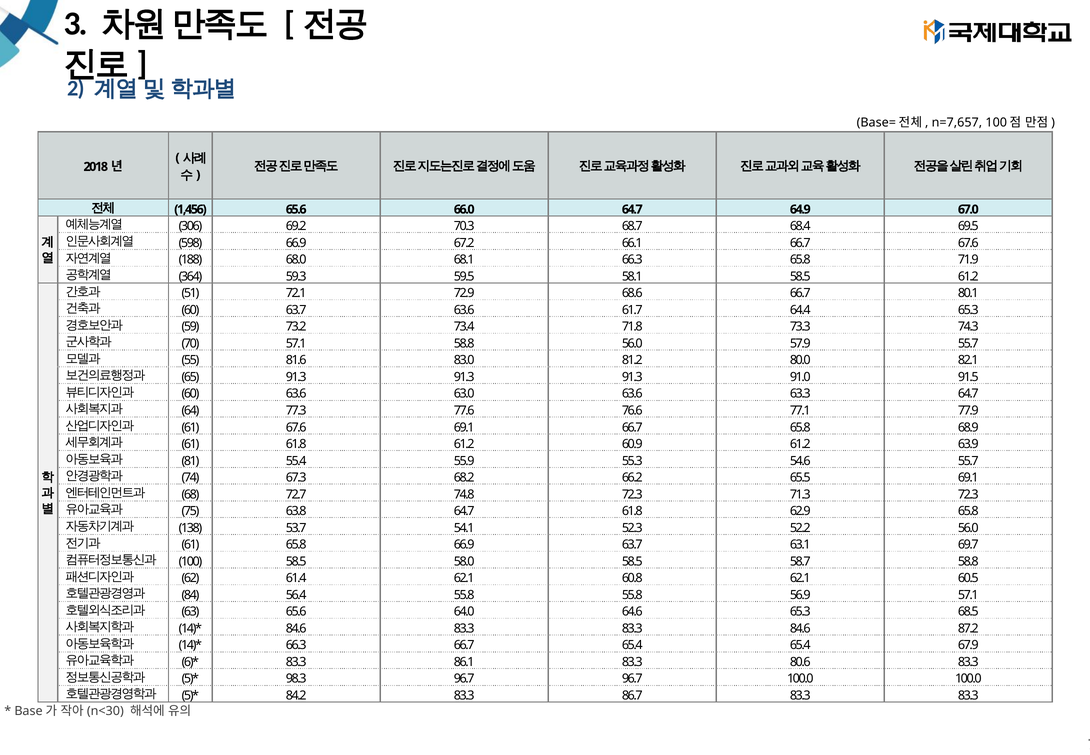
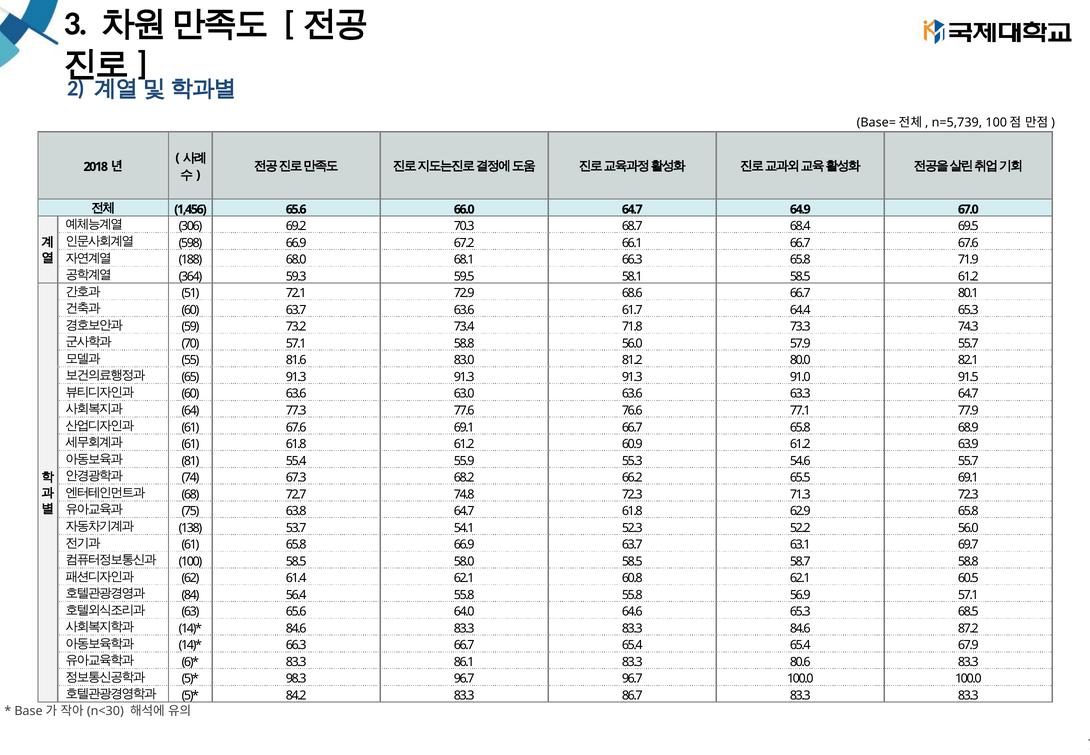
n=7,657: n=7,657 -> n=5,739
